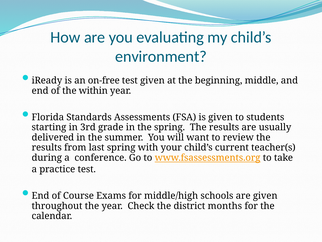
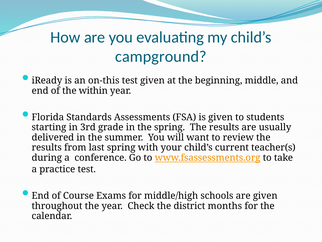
environment: environment -> campground
on-free: on-free -> on-this
